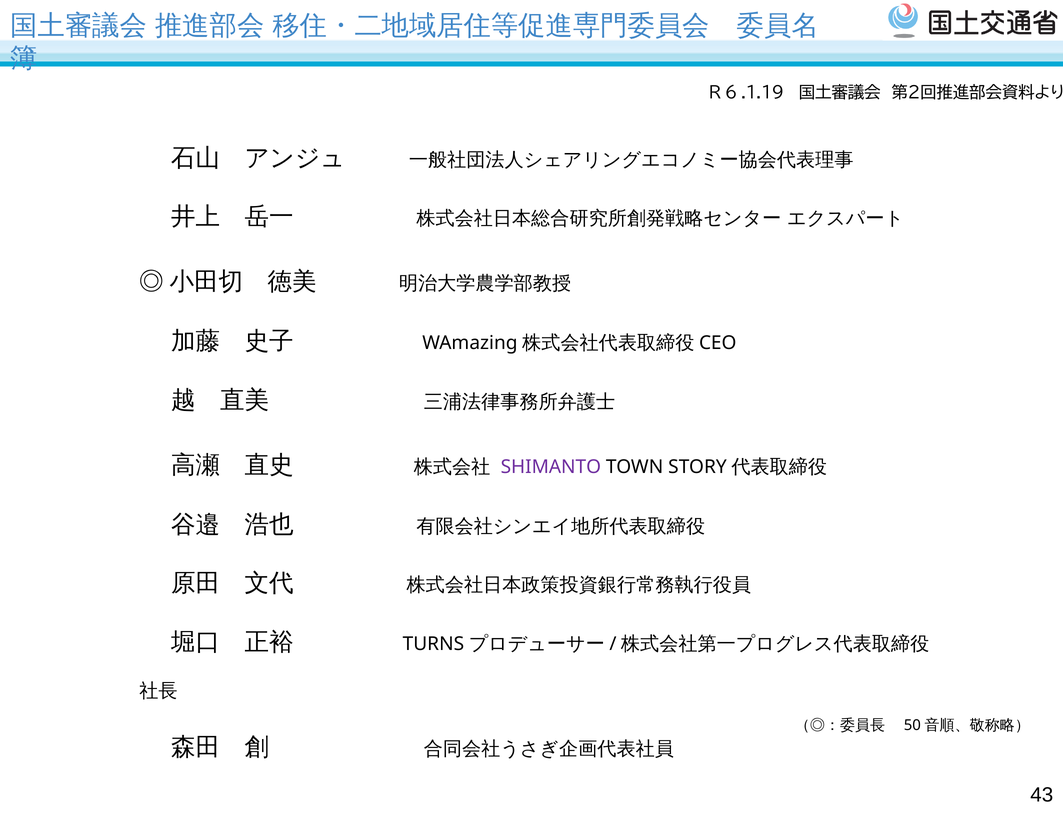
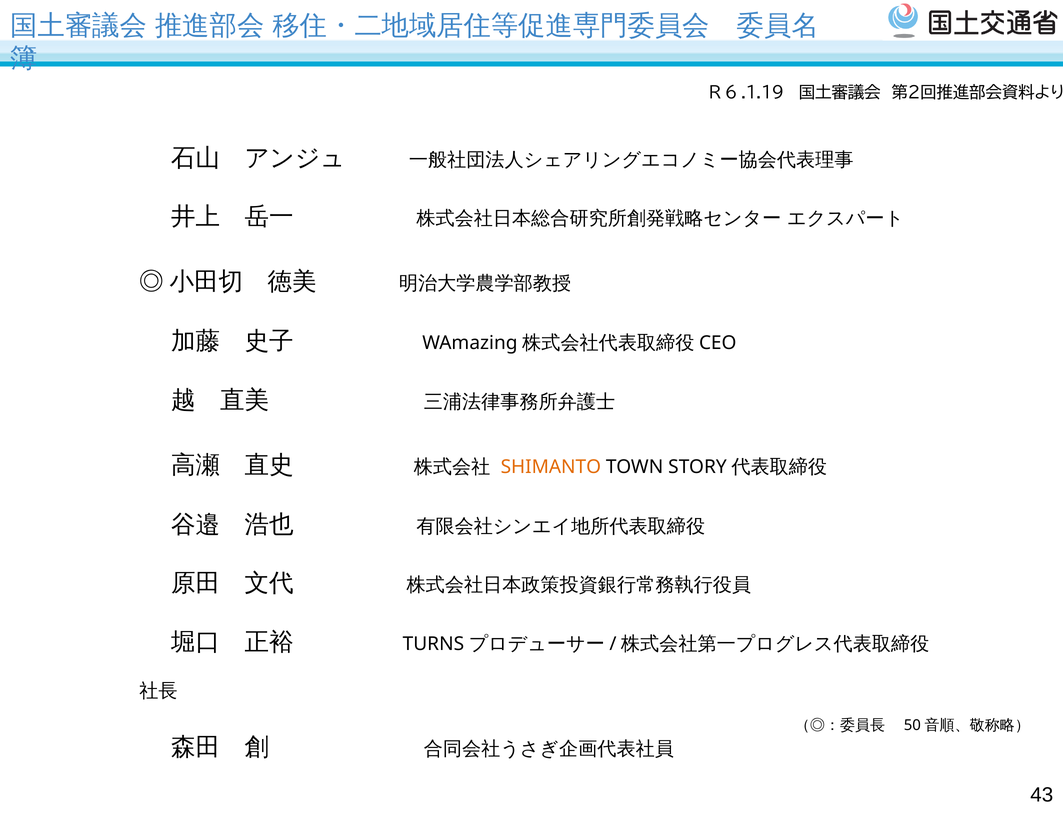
SHIMANTO colour: purple -> orange
